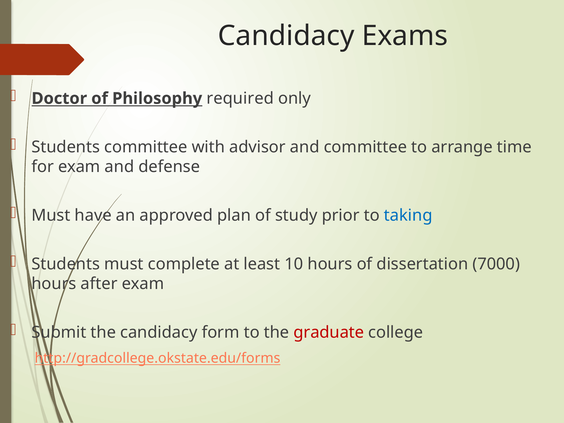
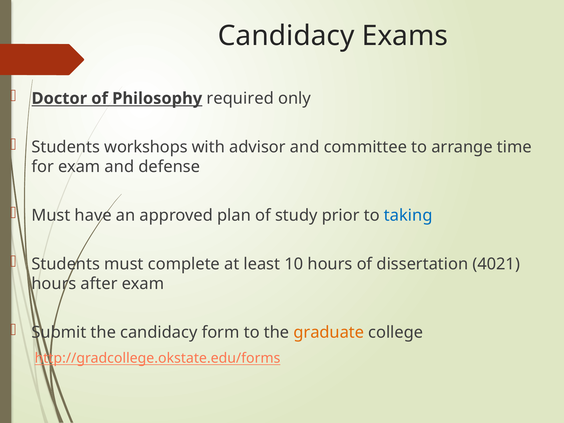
Students committee: committee -> workshops
7000: 7000 -> 4021
graduate colour: red -> orange
